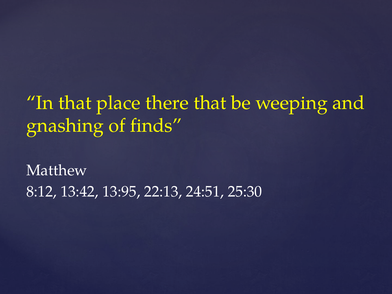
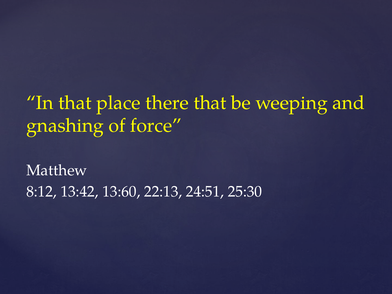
finds: finds -> force
13:95: 13:95 -> 13:60
